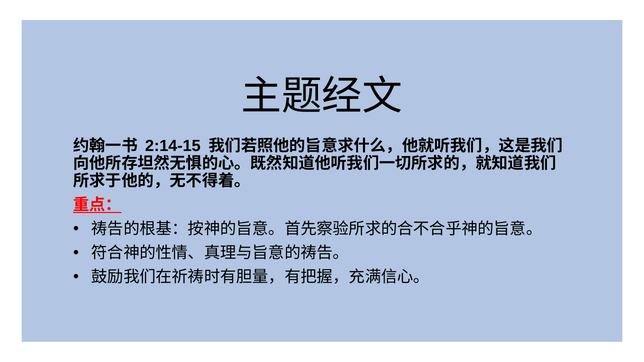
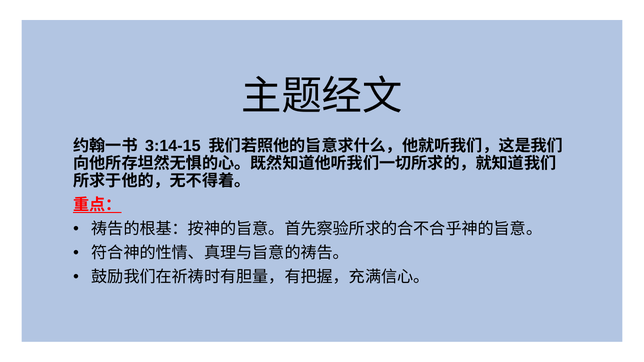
2:14-15: 2:14-15 -> 3:14-15
